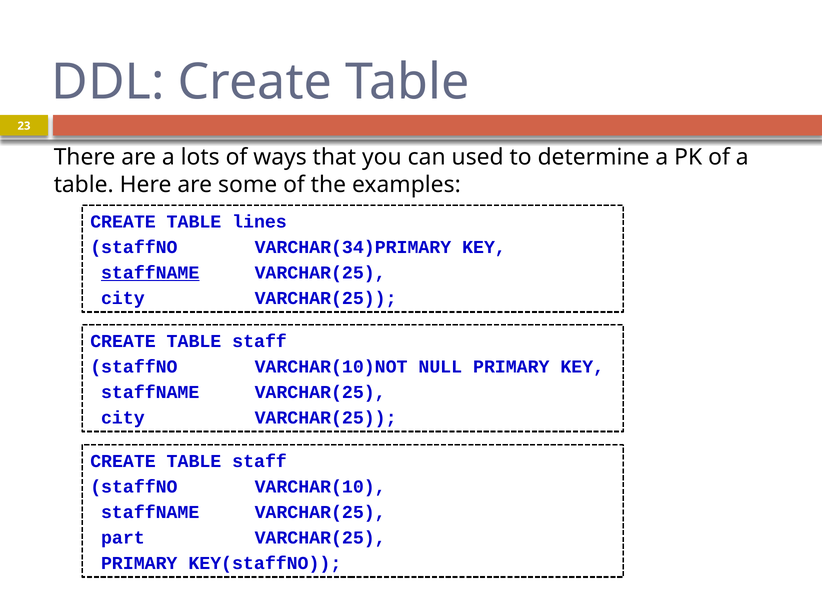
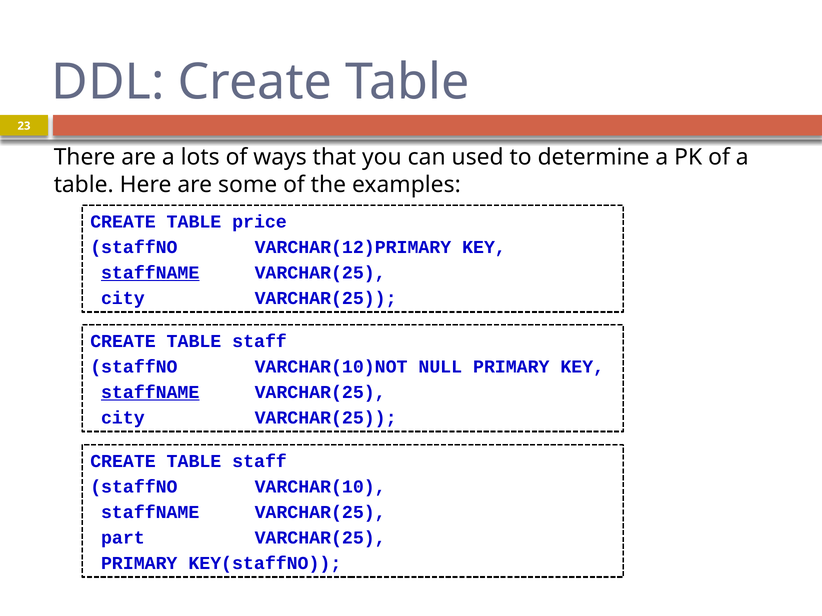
lines: lines -> price
VARCHAR(34)PRIMARY: VARCHAR(34)PRIMARY -> VARCHAR(12)PRIMARY
staffNAME at (150, 393) underline: none -> present
